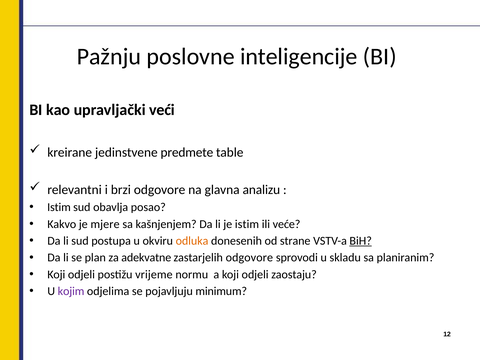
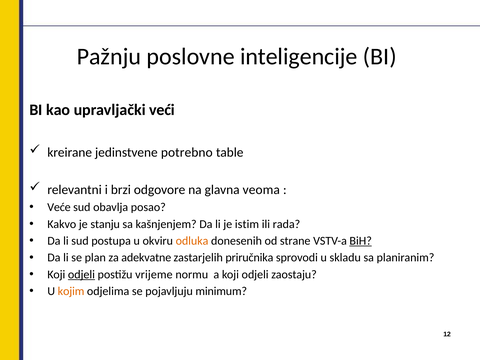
predmete: predmete -> potrebno
analizu: analizu -> veoma
Istim at (59, 207): Istim -> Veće
mjere: mjere -> stanju
veće: veće -> rada
zastarjelih odgovore: odgovore -> priručnika
odjeli at (81, 274) underline: none -> present
kojim colour: purple -> orange
